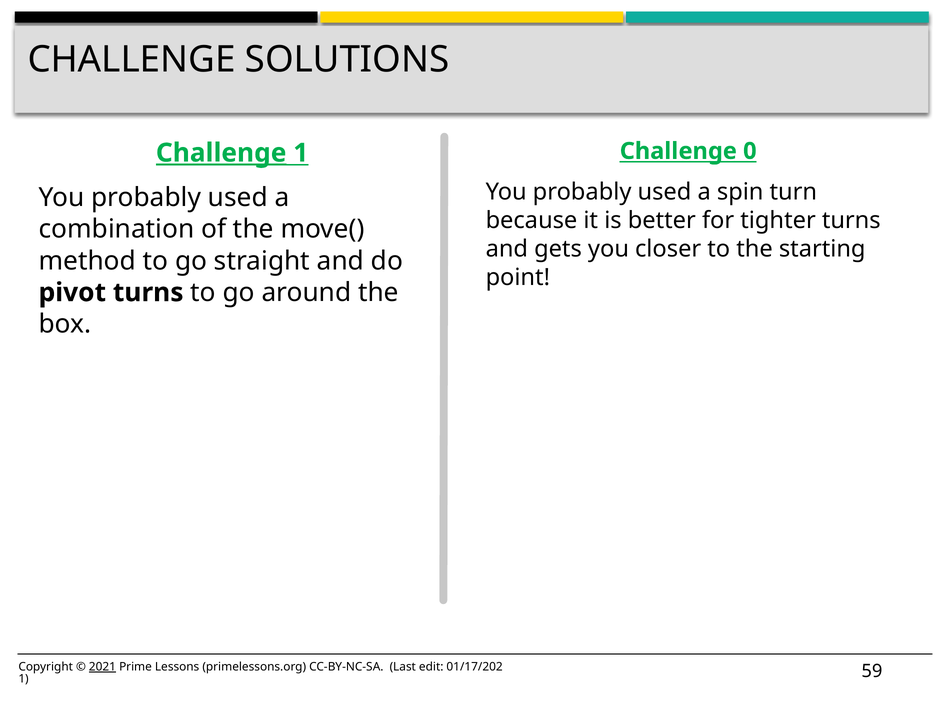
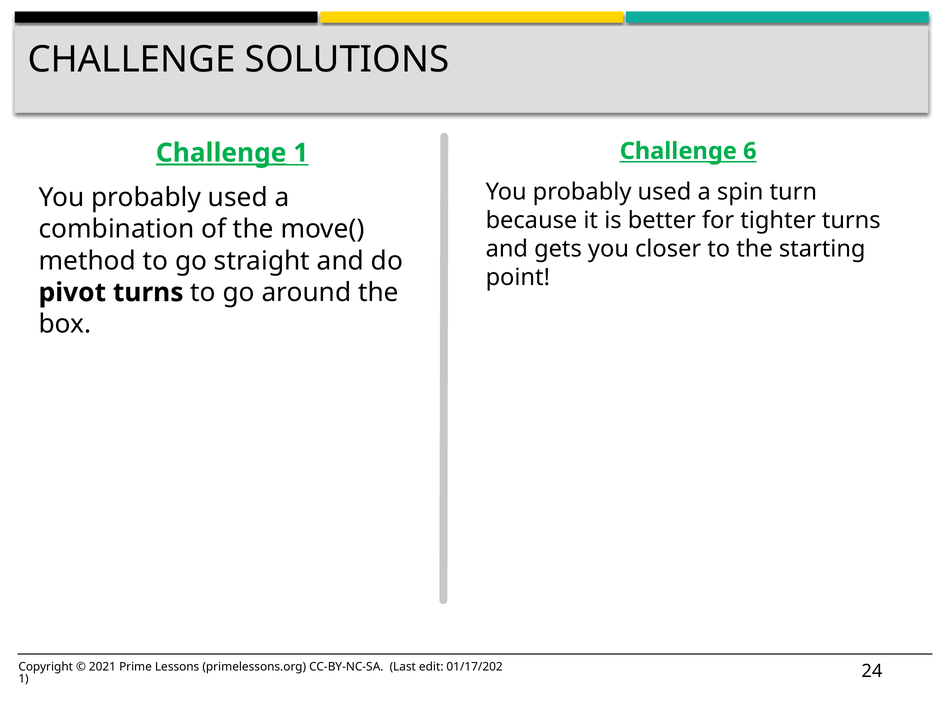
0: 0 -> 6
2021 underline: present -> none
59: 59 -> 24
